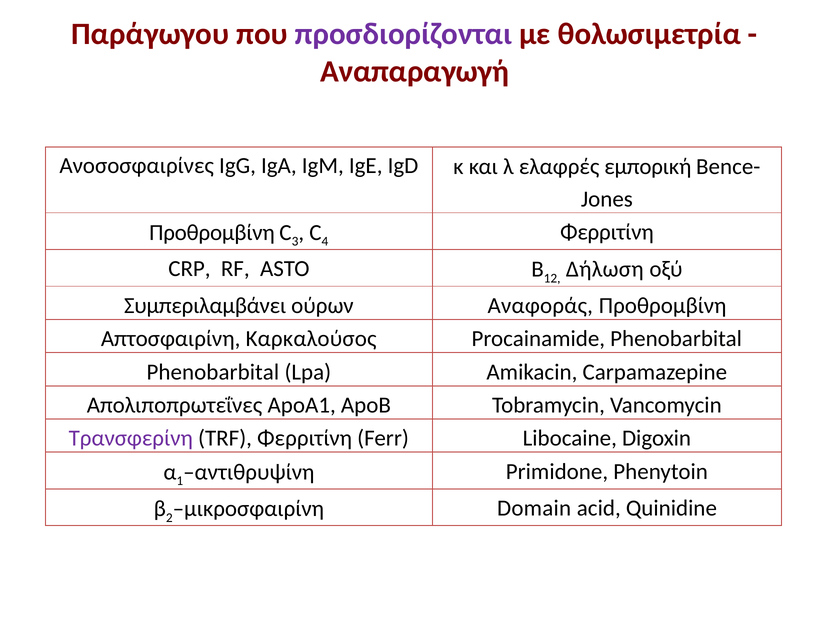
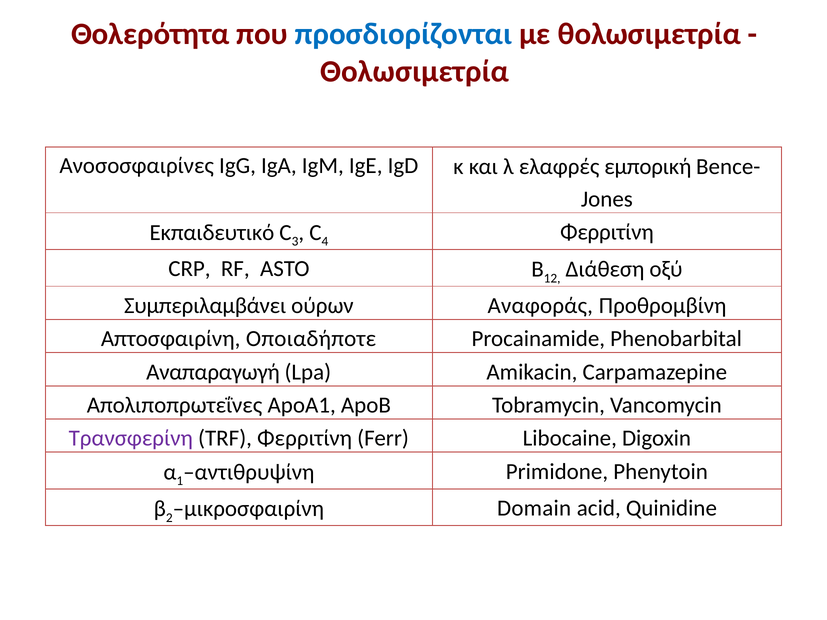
Παράγωγου: Παράγωγου -> Θολερότητα
προσδιορίζονται colour: purple -> blue
Αναπαραγωγή at (415, 72): Αναπαραγωγή -> Θολωσιμετρία
Προθρομβίνη at (212, 233): Προθρομβίνη -> Εκπαιδευτικό
Δήλωση: Δήλωση -> Διάθεση
Καρκαλούσος: Καρκαλούσος -> Οποιαδήποτε
Phenobarbital at (213, 372): Phenobarbital -> Αναπαραγωγή
